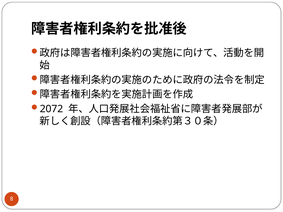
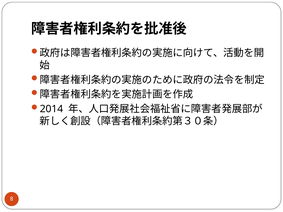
2072: 2072 -> 2014
